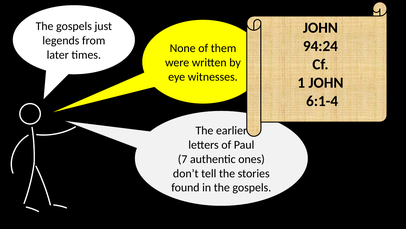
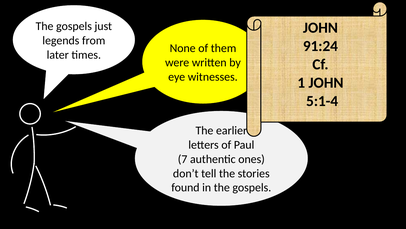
94:24: 94:24 -> 91:24
6:1-4: 6:1-4 -> 5:1-4
